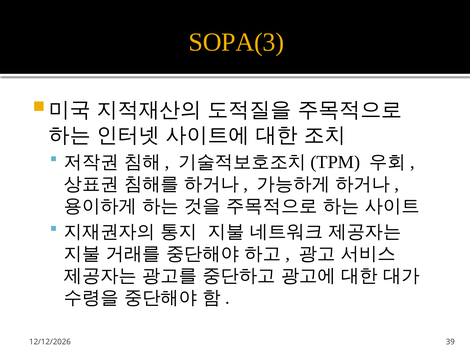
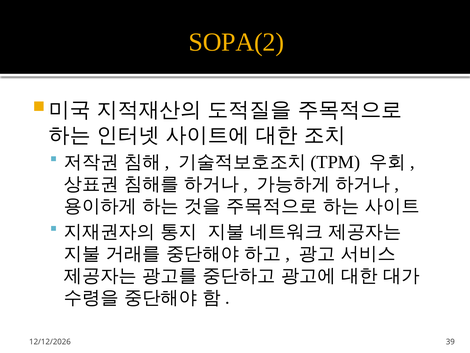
SOPA(3: SOPA(3 -> SOPA(2
